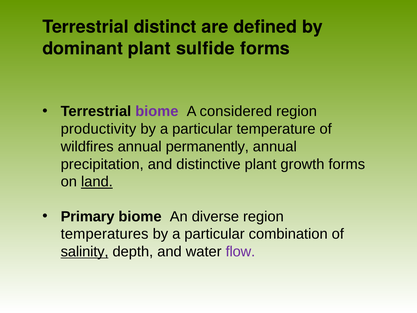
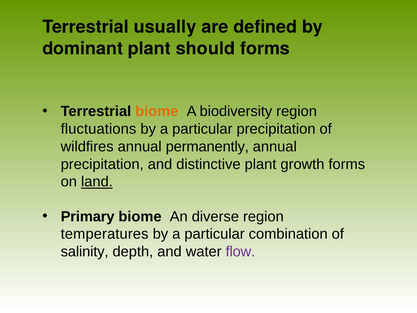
distinct: distinct -> usually
sulfide: sulfide -> should
biome at (157, 111) colour: purple -> orange
considered: considered -> biodiversity
productivity: productivity -> fluctuations
particular temperature: temperature -> precipitation
salinity underline: present -> none
